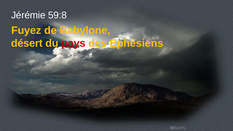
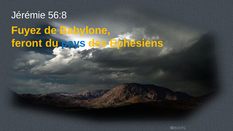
59:8: 59:8 -> 56:8
désert: désert -> feront
pays colour: red -> blue
